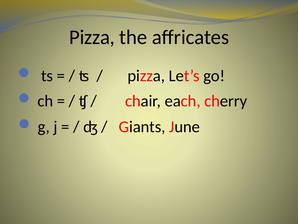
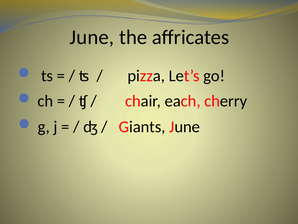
Pizza at (92, 37): Pizza -> June
